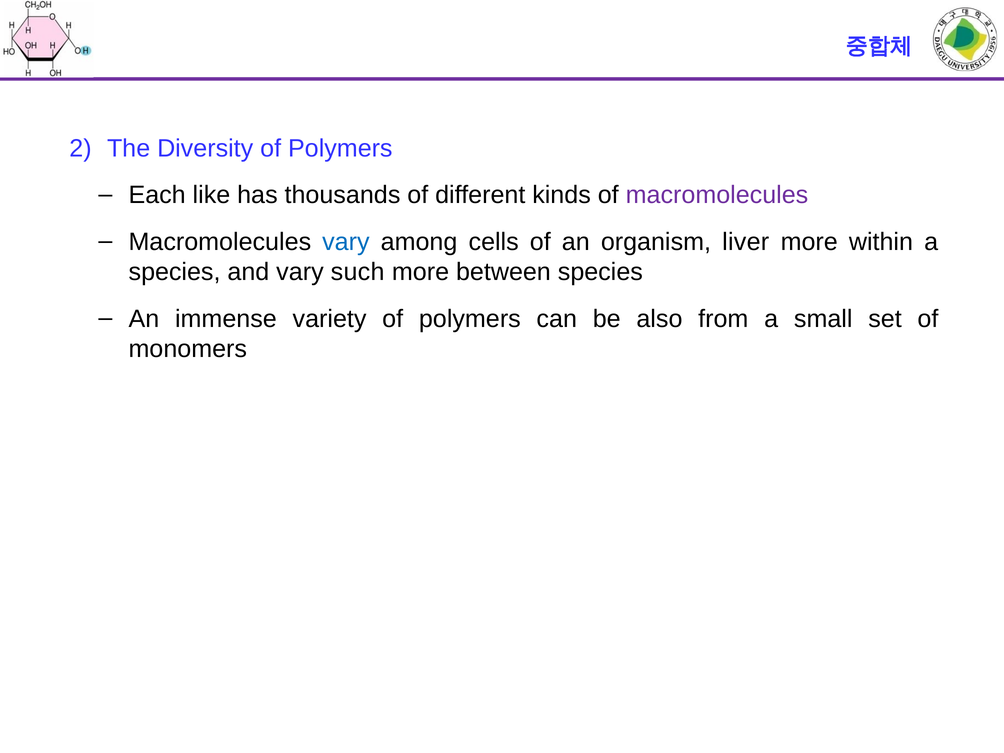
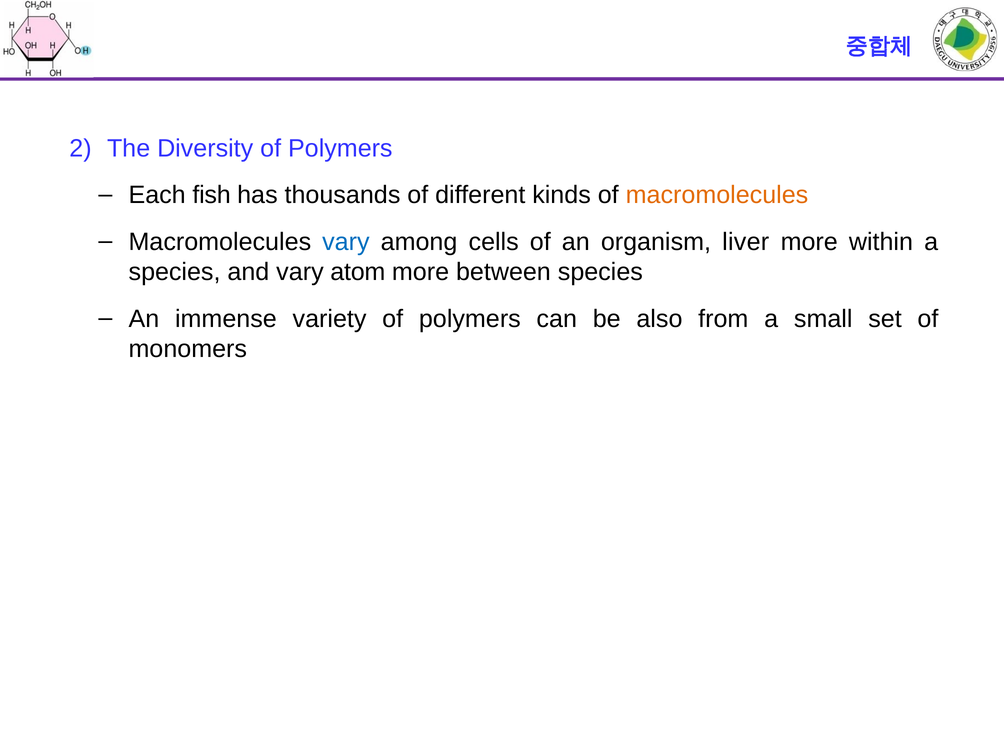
like: like -> fish
macromolecules at (717, 195) colour: purple -> orange
such: such -> atom
